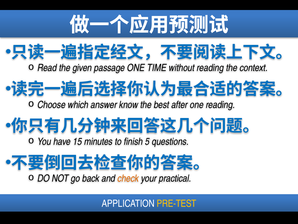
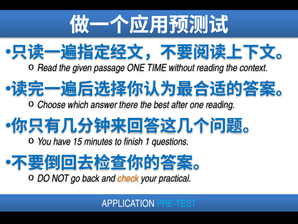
know: know -> there
5: 5 -> 1
PRE-TEST colour: yellow -> light blue
